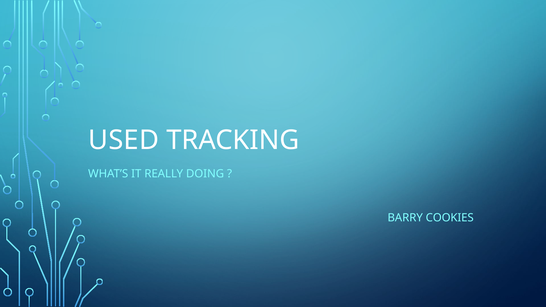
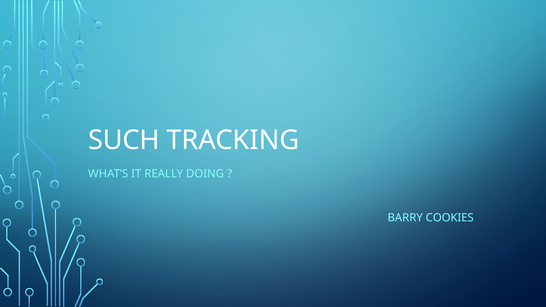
USED: USED -> SUCH
